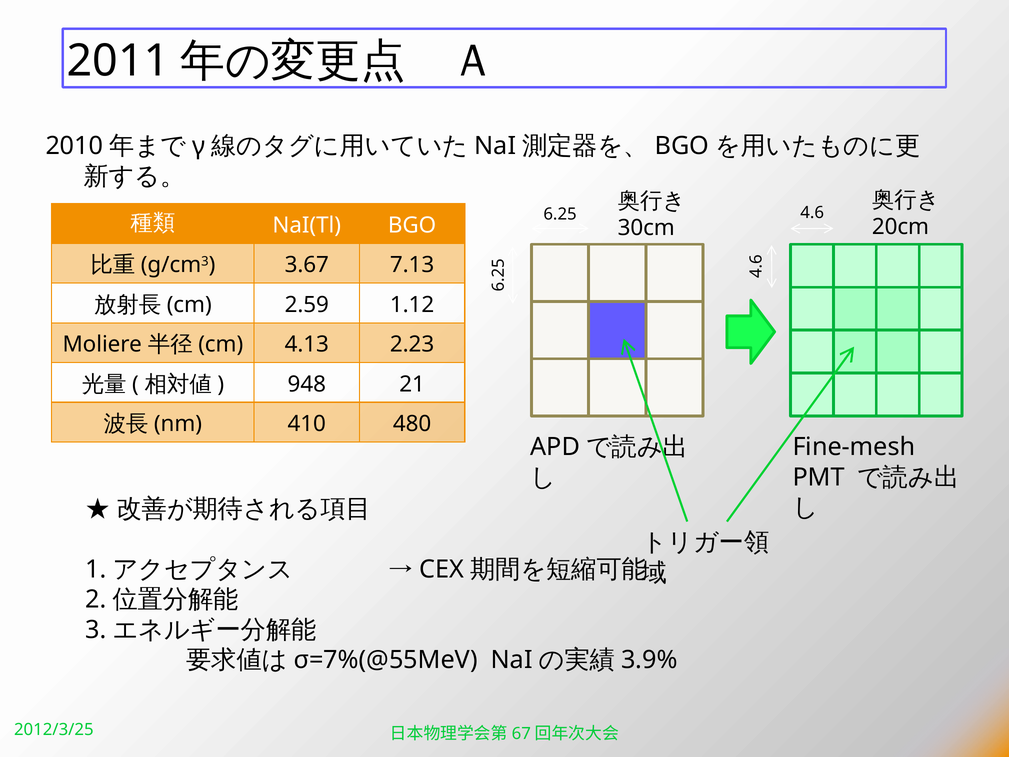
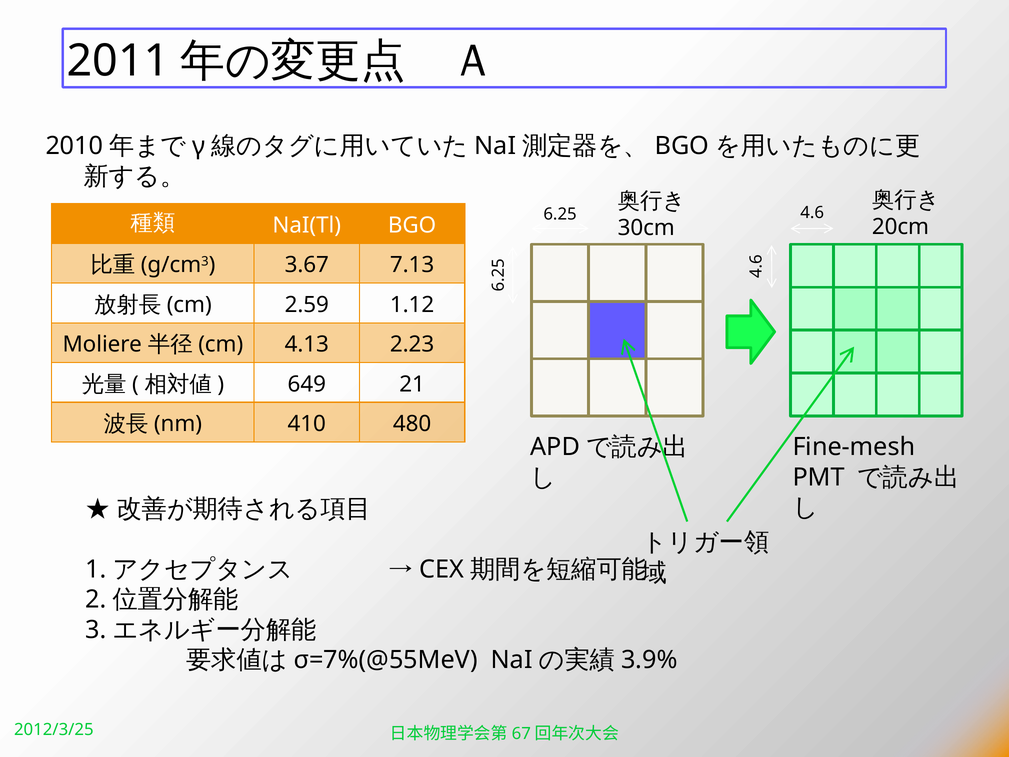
948: 948 -> 649
